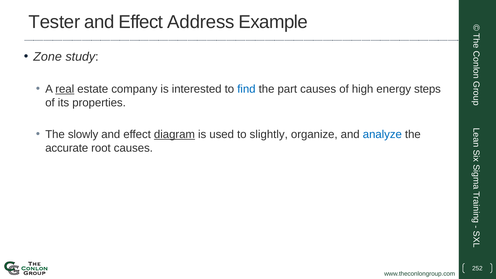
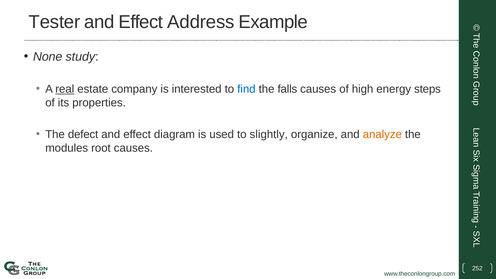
Zone: Zone -> None
part: part -> falls
slowly: slowly -> defect
diagram underline: present -> none
analyze colour: blue -> orange
accurate: accurate -> modules
